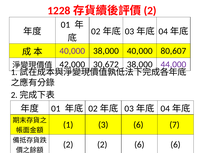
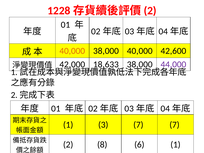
40,000 at (72, 51) colour: purple -> orange
80,607: 80,607 -> 42,600
30,672: 30,672 -> 18,633
3 6: 6 -> 7
2 2: 2 -> 8
6 6: 6 -> 1
